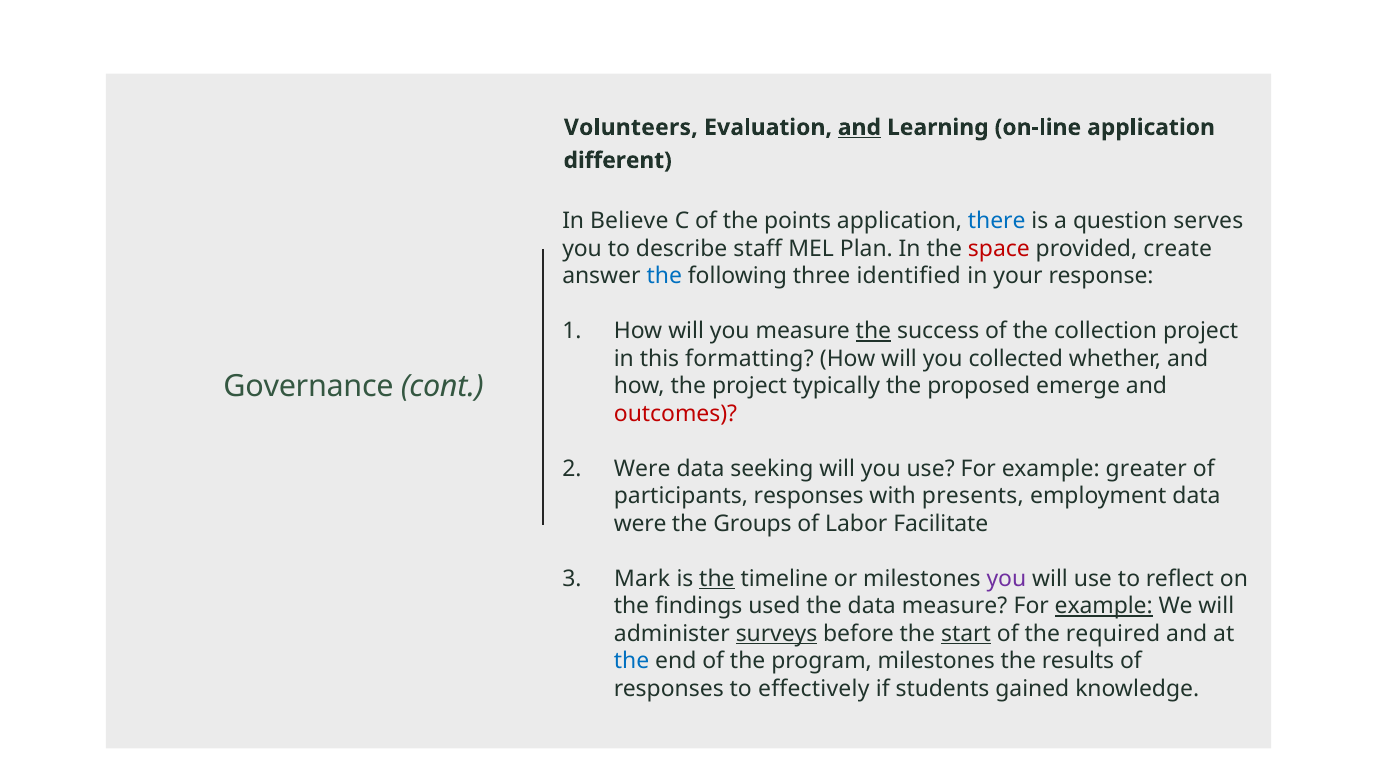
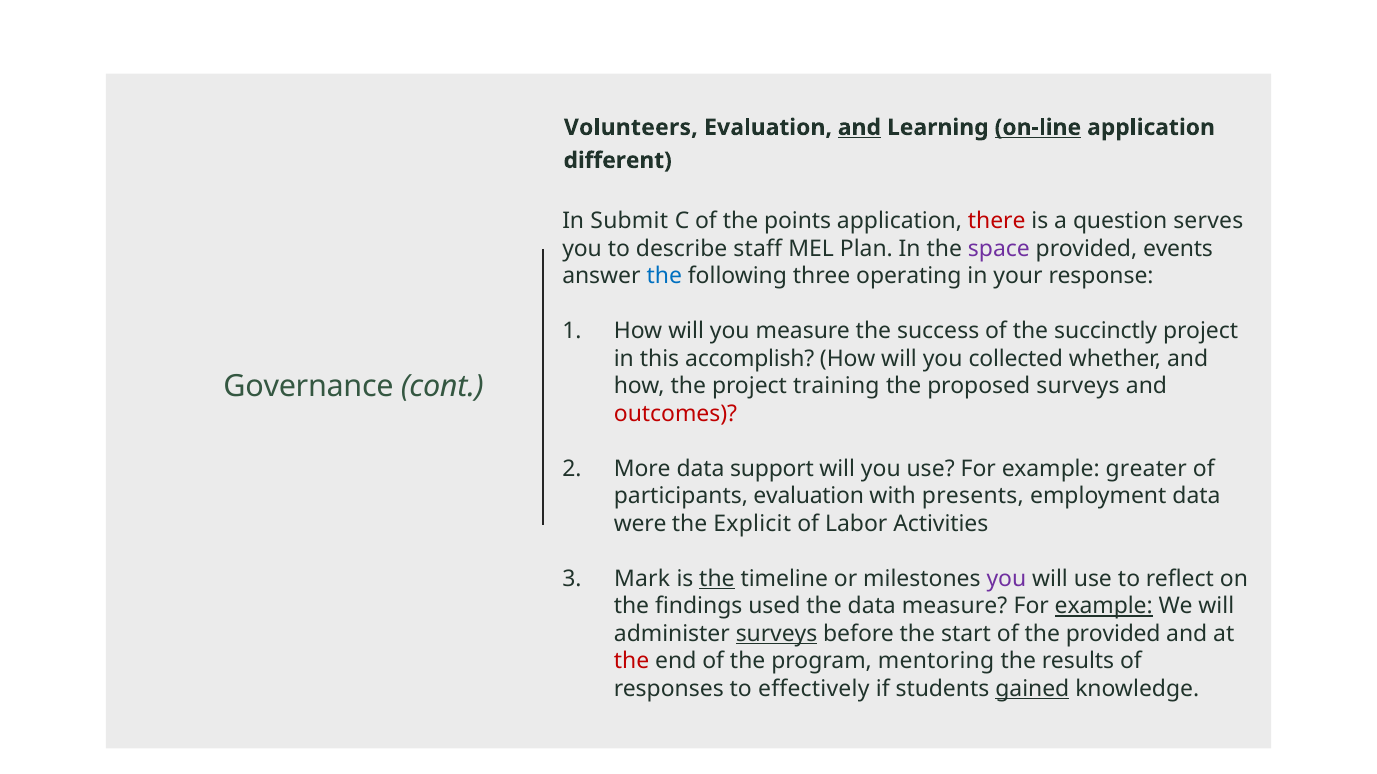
on-line underline: none -> present
Believe: Believe -> Submit
there colour: blue -> red
space colour: red -> purple
create: create -> events
identified: identified -> operating
the at (873, 331) underline: present -> none
collection: collection -> succinctly
formatting: formatting -> accomplish
typically: typically -> training
proposed emerge: emerge -> surveys
Were at (642, 469): Were -> More
seeking: seeking -> support
participants responses: responses -> evaluation
Groups: Groups -> Explicit
Facilitate: Facilitate -> Activities
start underline: present -> none
the required: required -> provided
the at (632, 662) colour: blue -> red
program milestones: milestones -> mentoring
gained underline: none -> present
